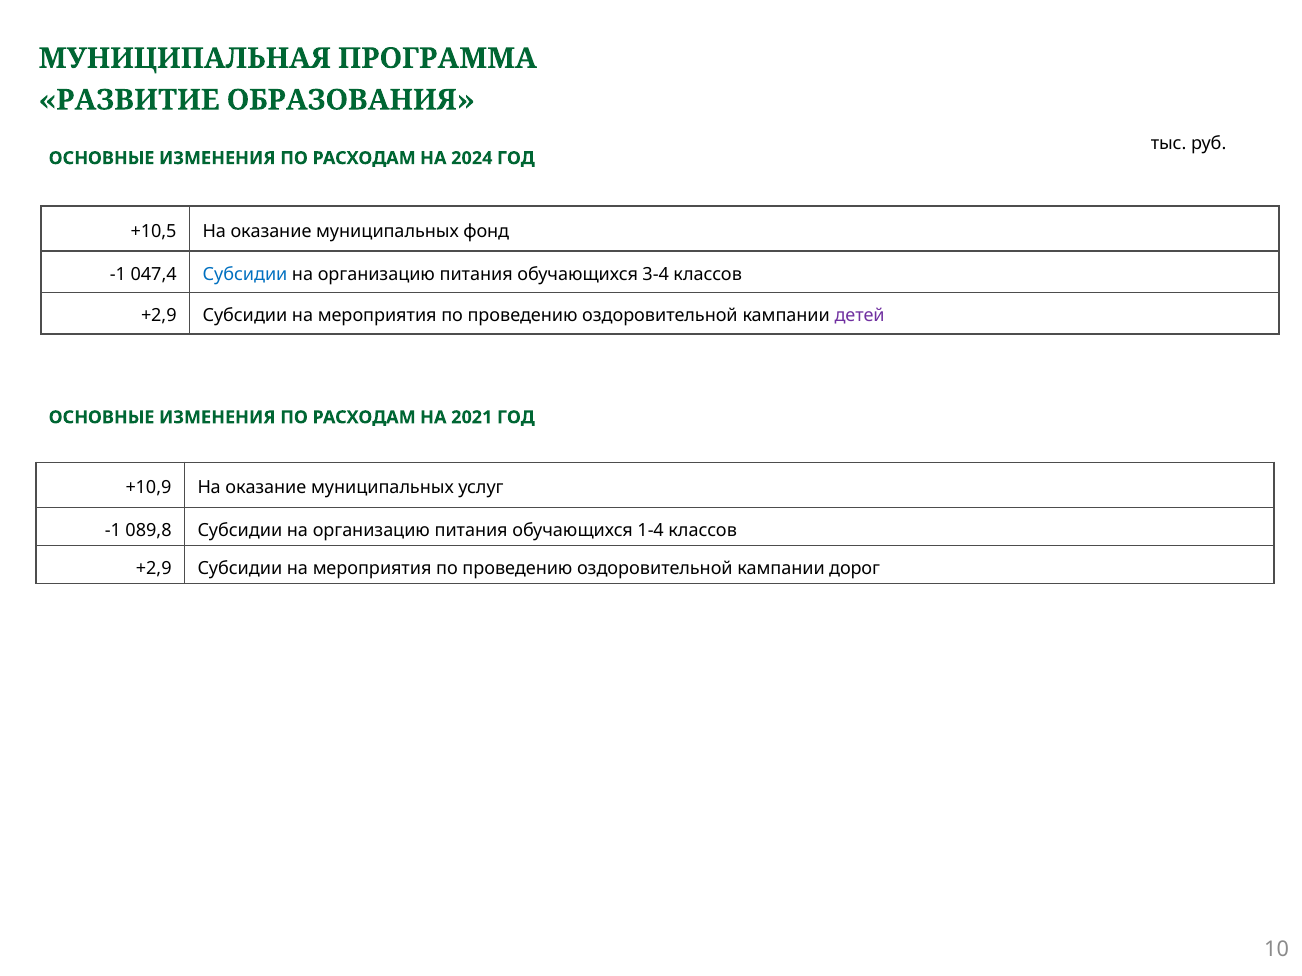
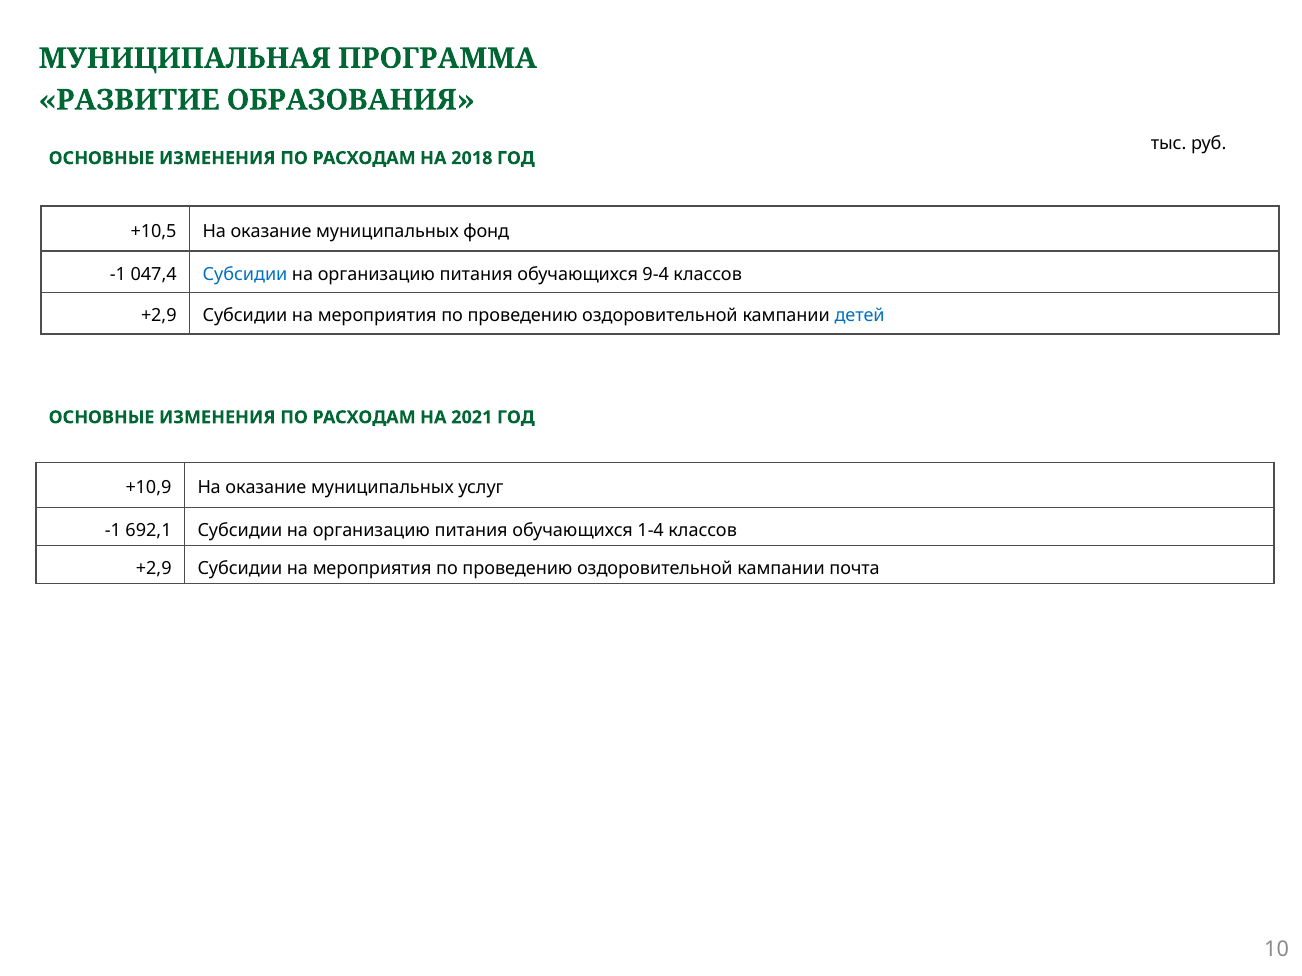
2024: 2024 -> 2018
3-4: 3-4 -> 9-4
детей colour: purple -> blue
089,8: 089,8 -> 692,1
дорог: дорог -> почта
